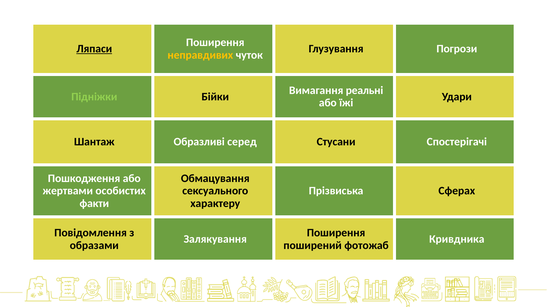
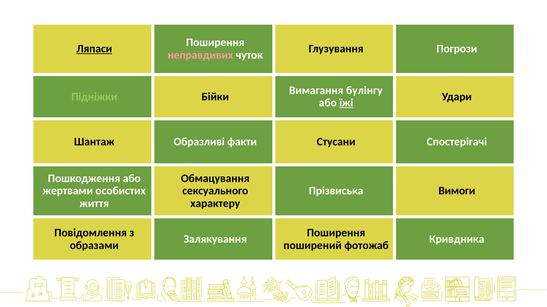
неправдивих colour: yellow -> pink
реальні: реальні -> булінгу
їжі underline: none -> present
серед: серед -> факти
Сферах: Сферах -> Вимоги
факти: факти -> життя
